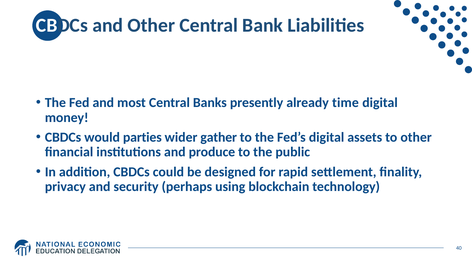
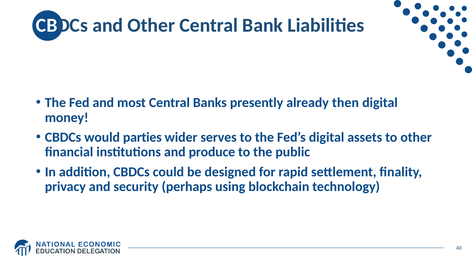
time: time -> then
gather: gather -> serves
